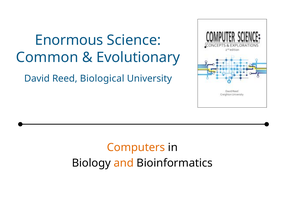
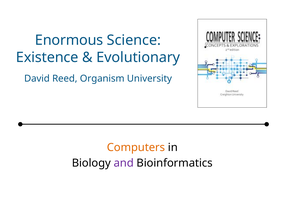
Common: Common -> Existence
Biological: Biological -> Organism
and colour: orange -> purple
